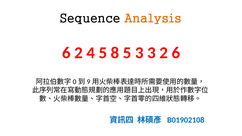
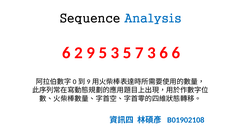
Analysis colour: orange -> blue
4: 4 -> 9
5 8: 8 -> 3
5 3: 3 -> 7
3 2: 2 -> 6
